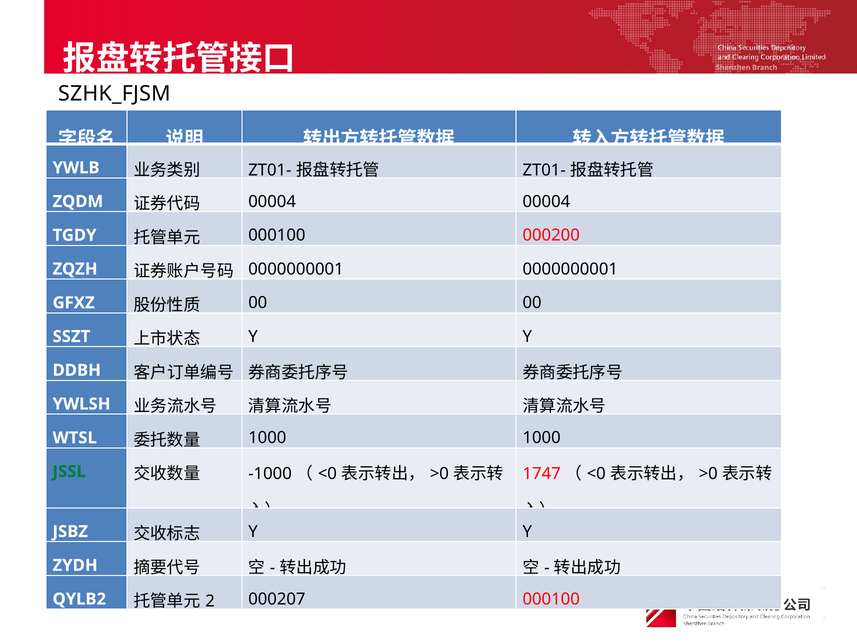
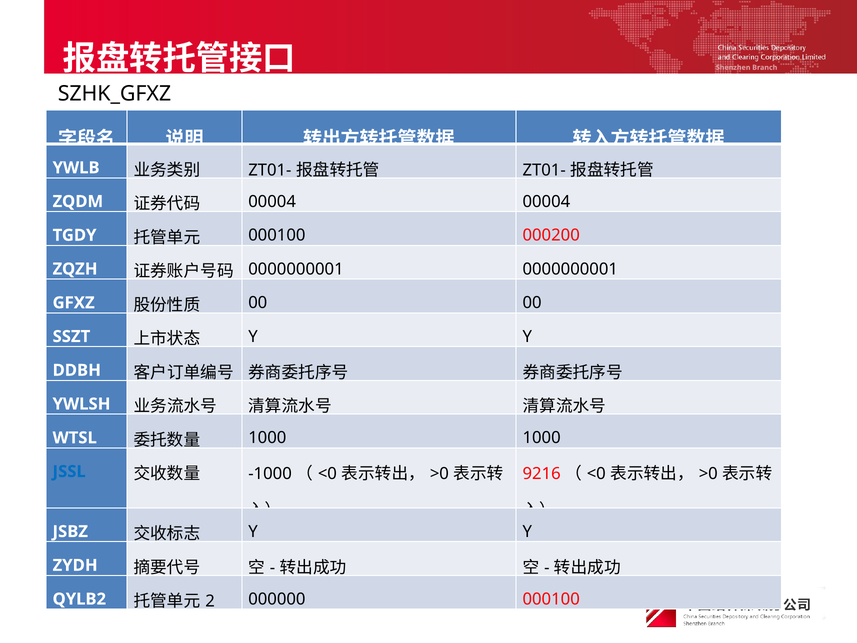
SZHK_FJSM: SZHK_FJSM -> SZHK_GFXZ
JSSL colour: green -> blue
1747: 1747 -> 9216
000207: 000207 -> 000000
